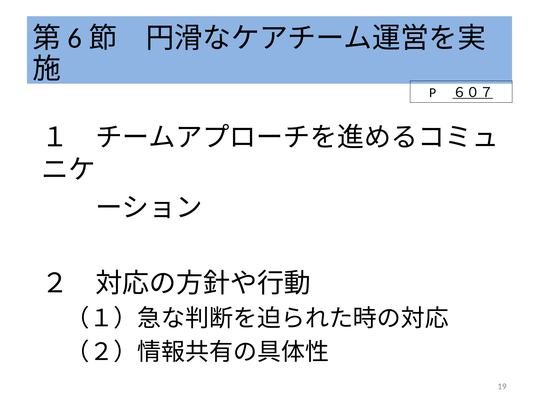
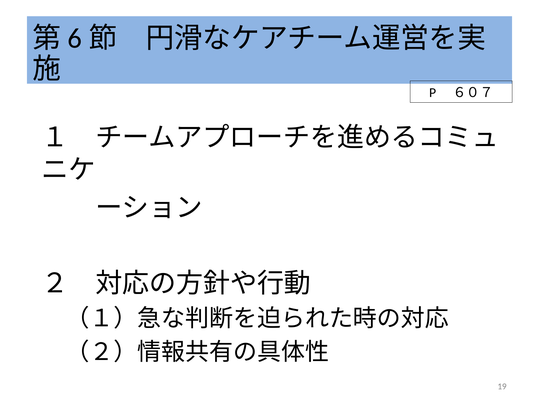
６０７ underline: present -> none
